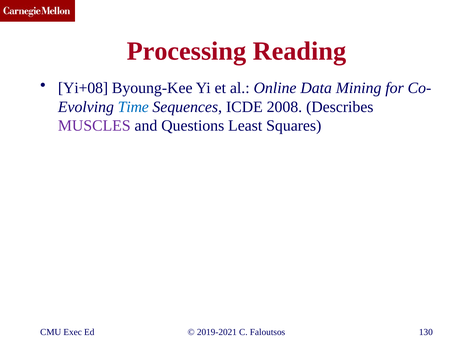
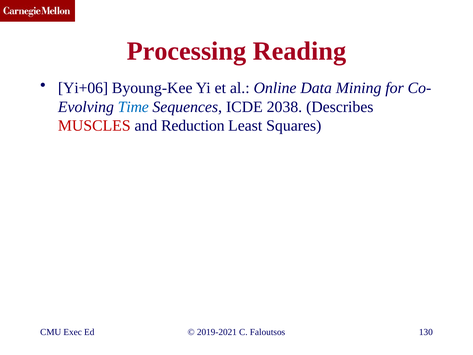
Yi+08: Yi+08 -> Yi+06
2008: 2008 -> 2038
MUSCLES colour: purple -> red
Questions: Questions -> Reduction
